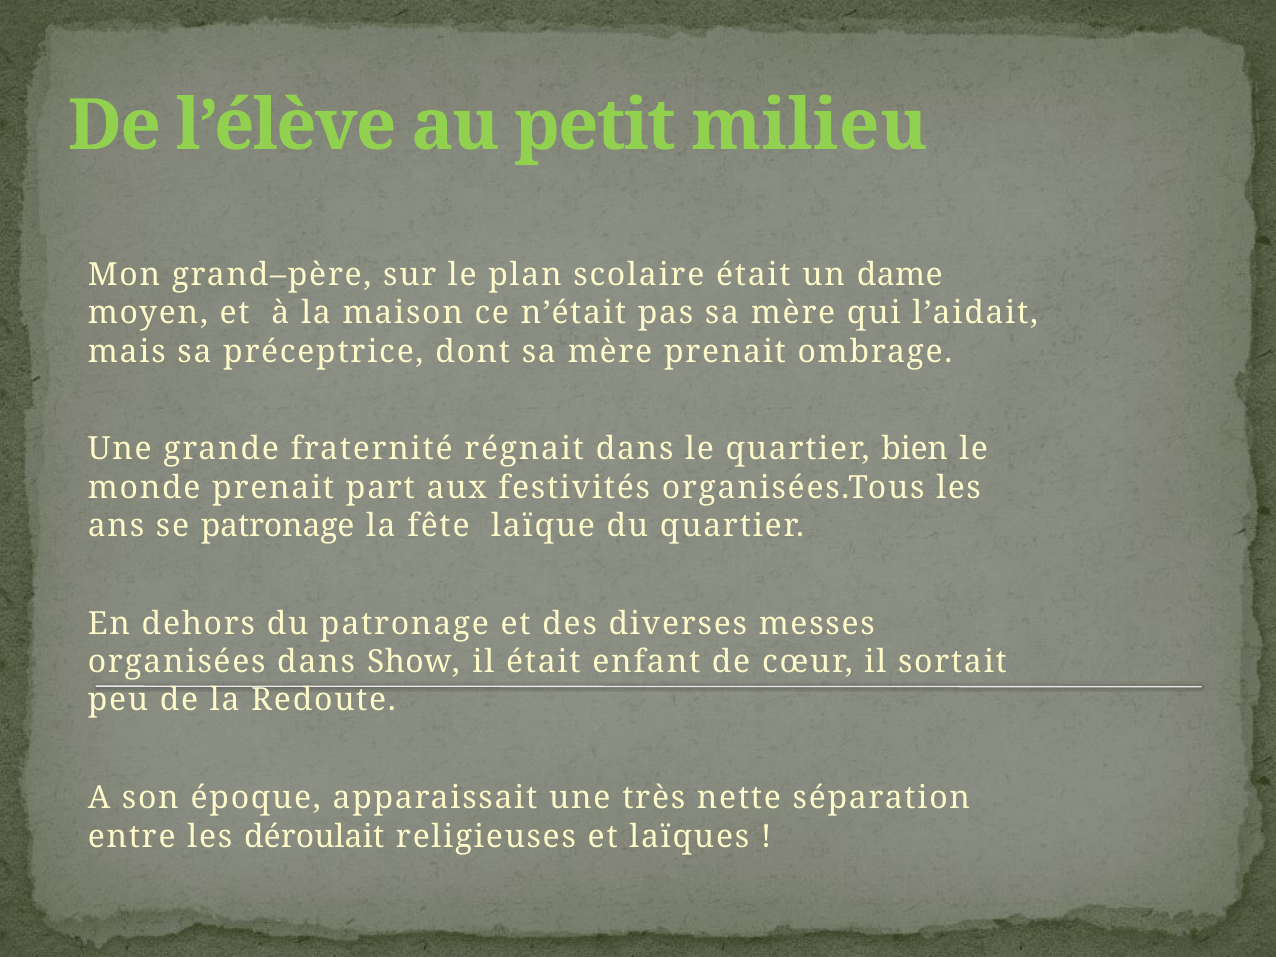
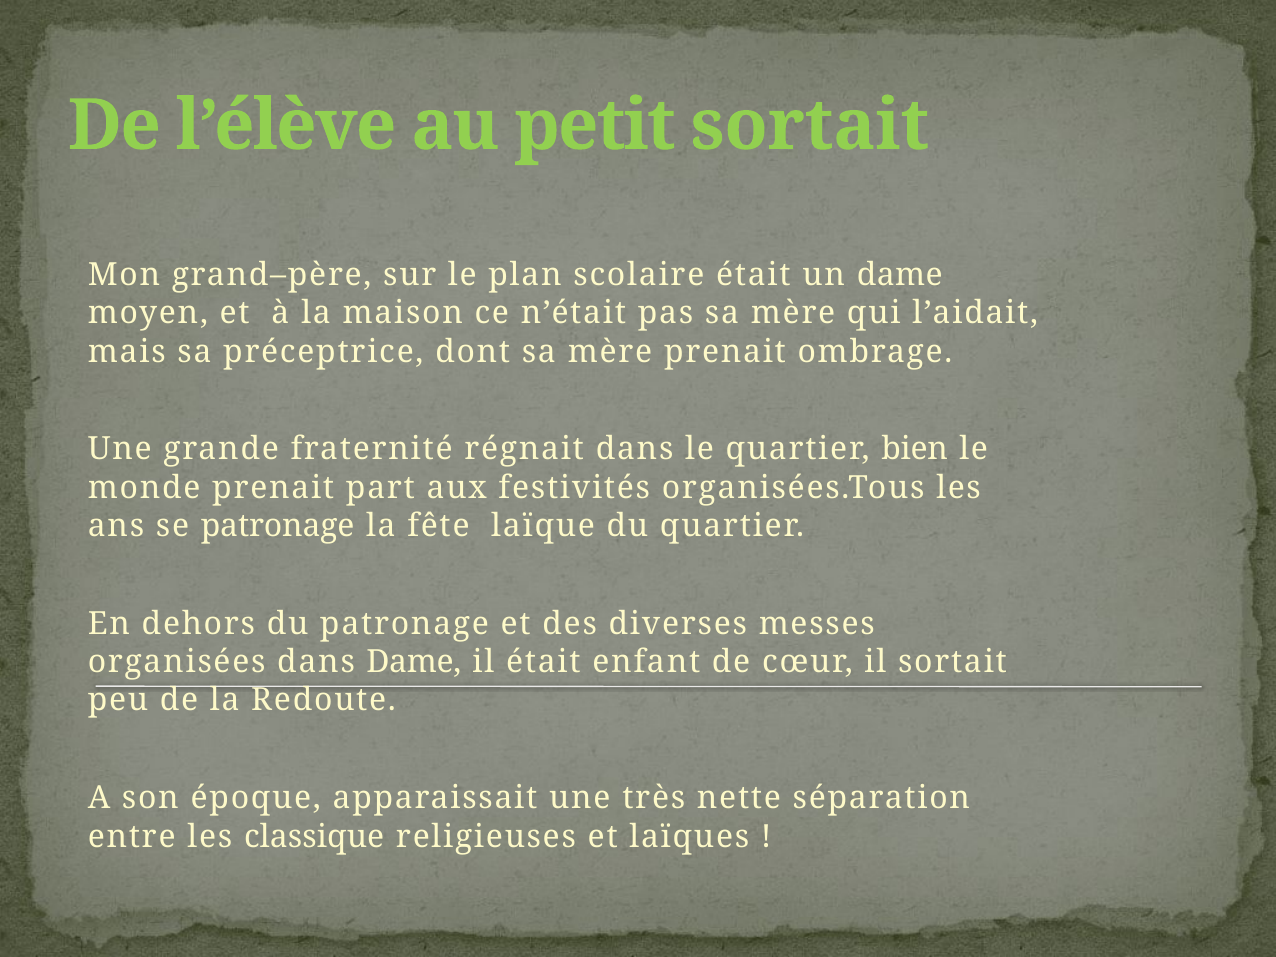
petit milieu: milieu -> sortait
dans Show: Show -> Dame
déroulait: déroulait -> classique
